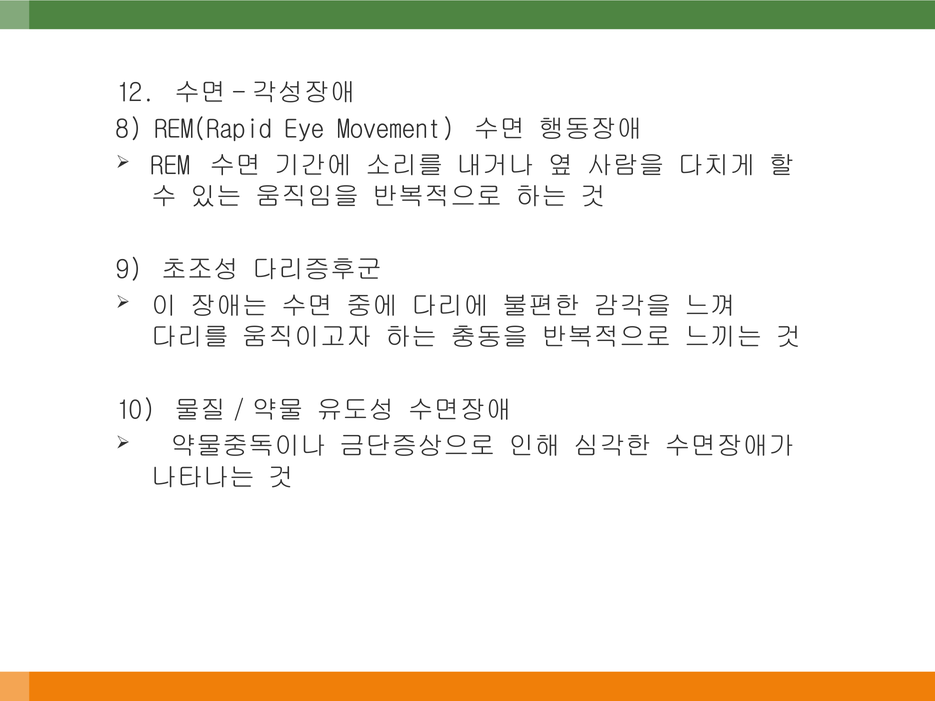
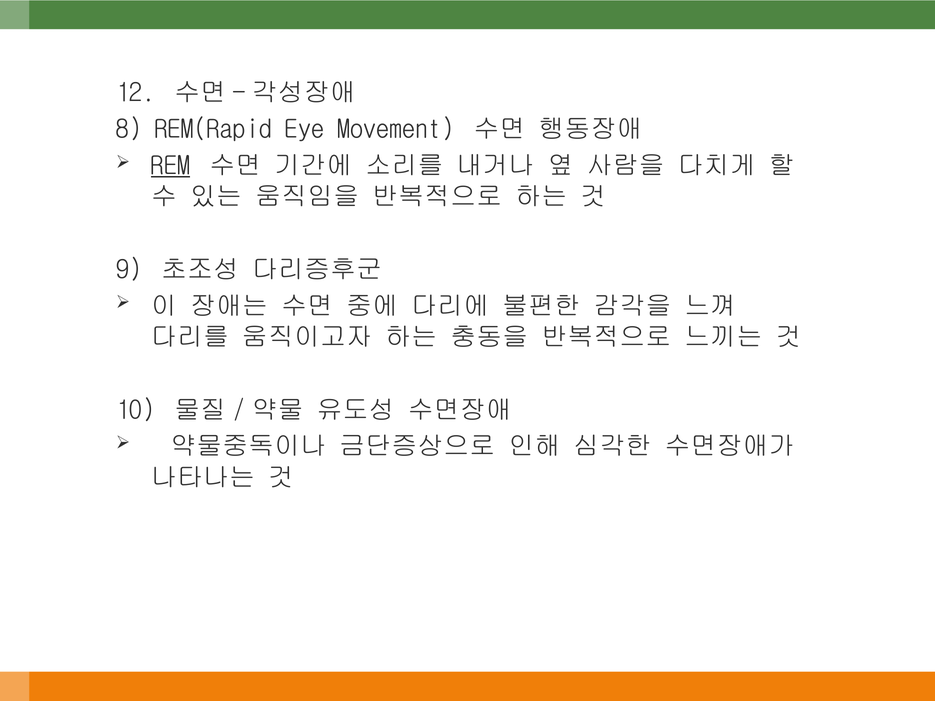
REM underline: none -> present
